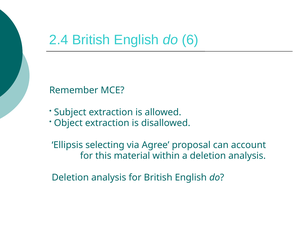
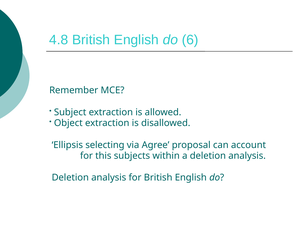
2.4: 2.4 -> 4.8
material: material -> subjects
